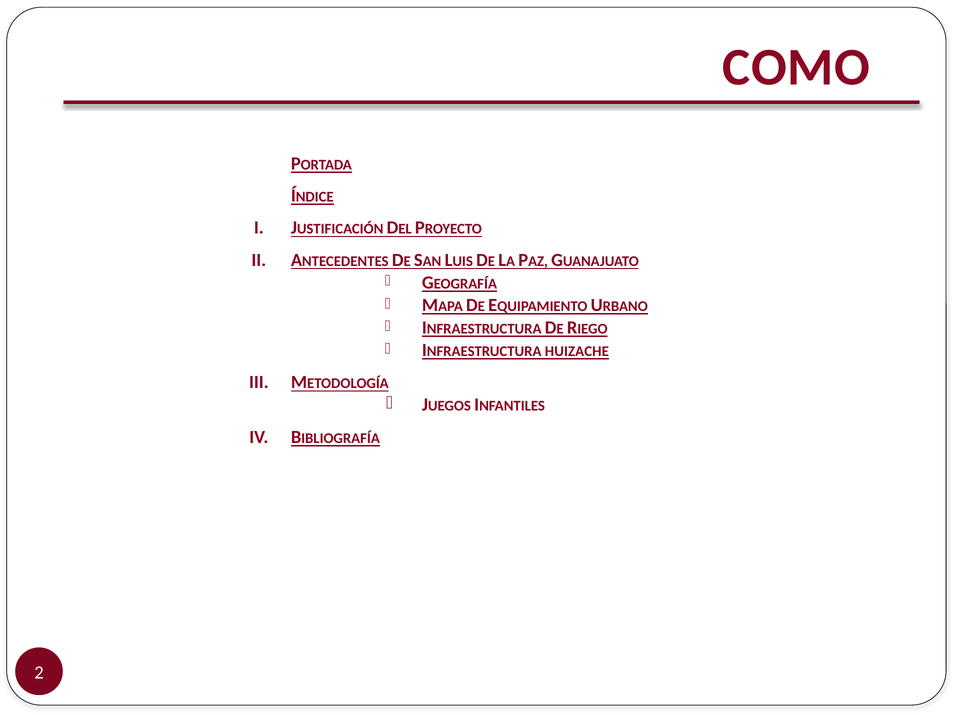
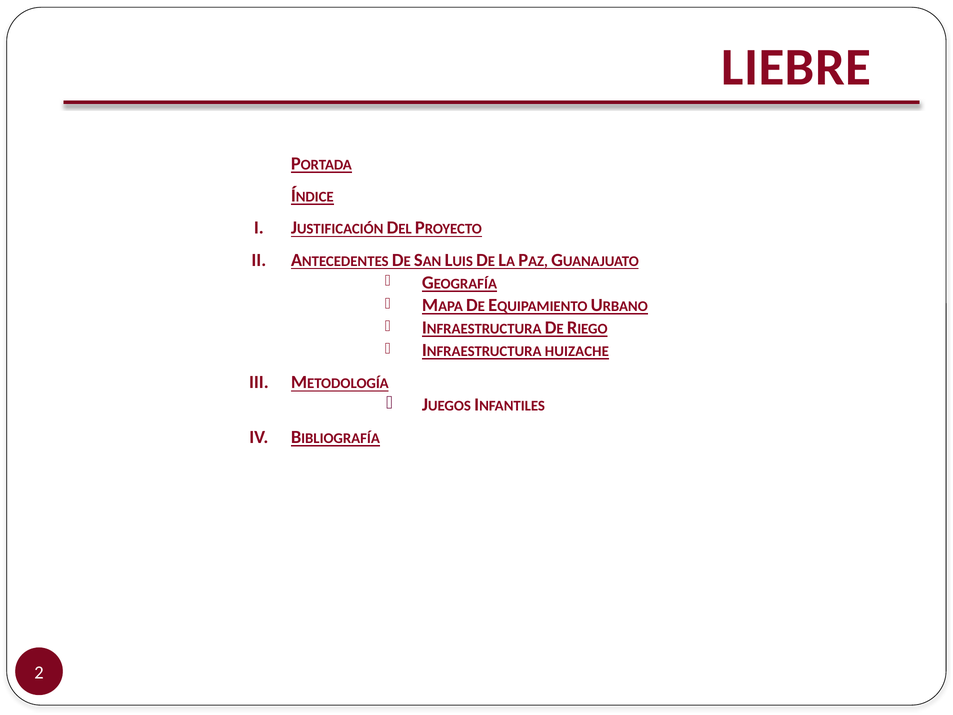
COMO: COMO -> LIEBRE
